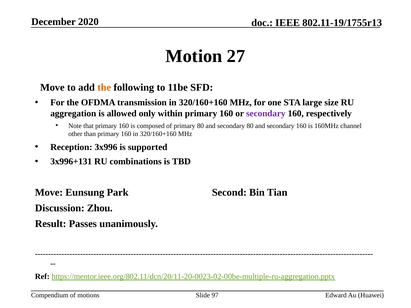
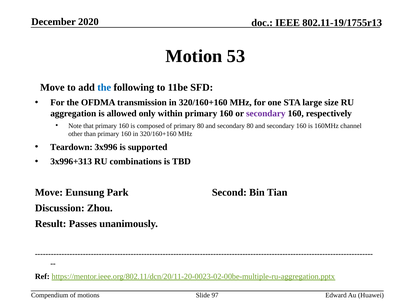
27: 27 -> 53
the at (104, 88) colour: orange -> blue
Reception: Reception -> Teardown
3x996+131: 3x996+131 -> 3x996+313
